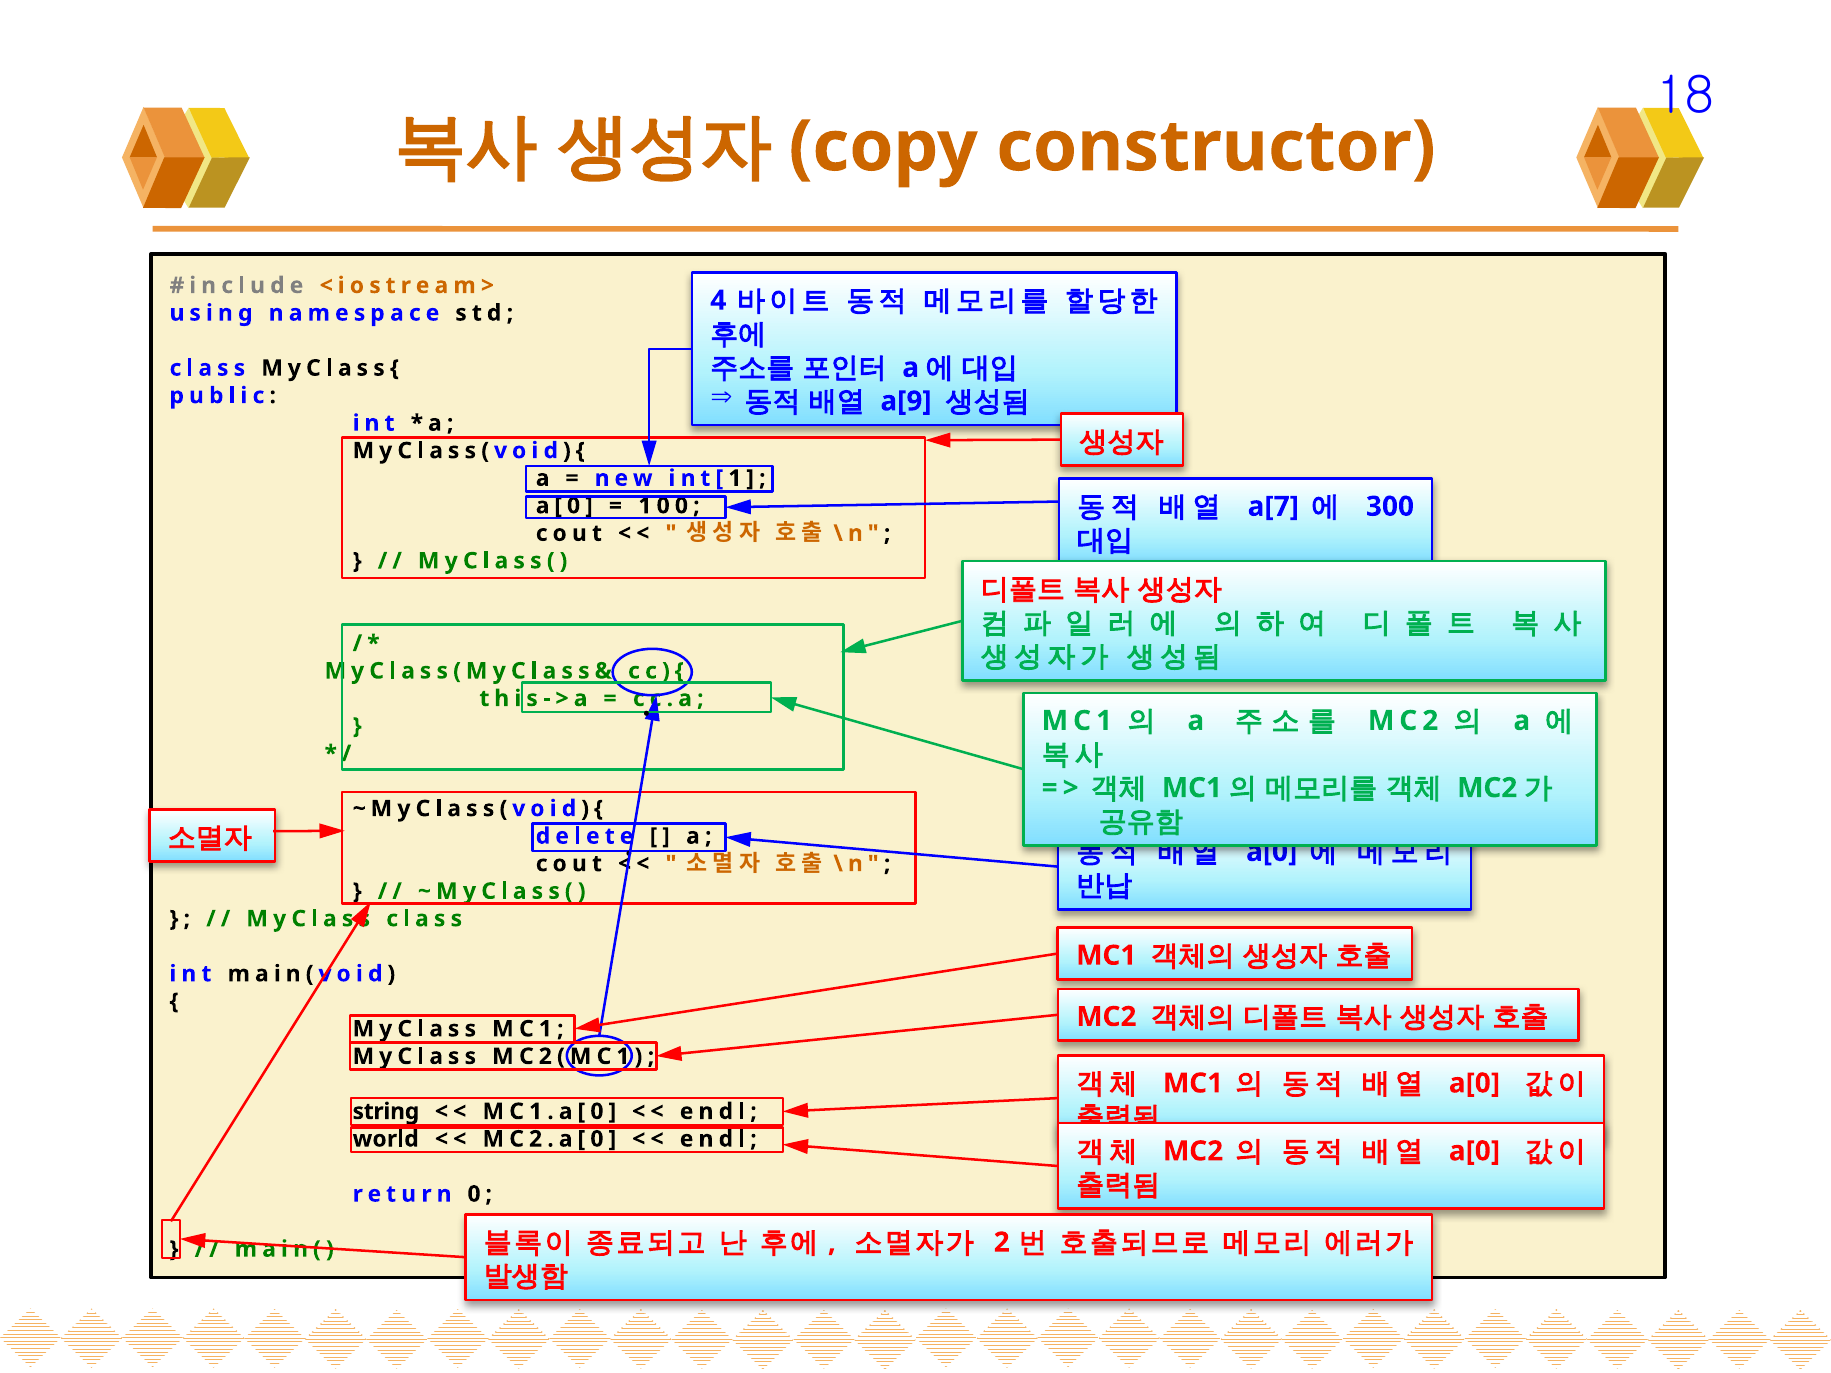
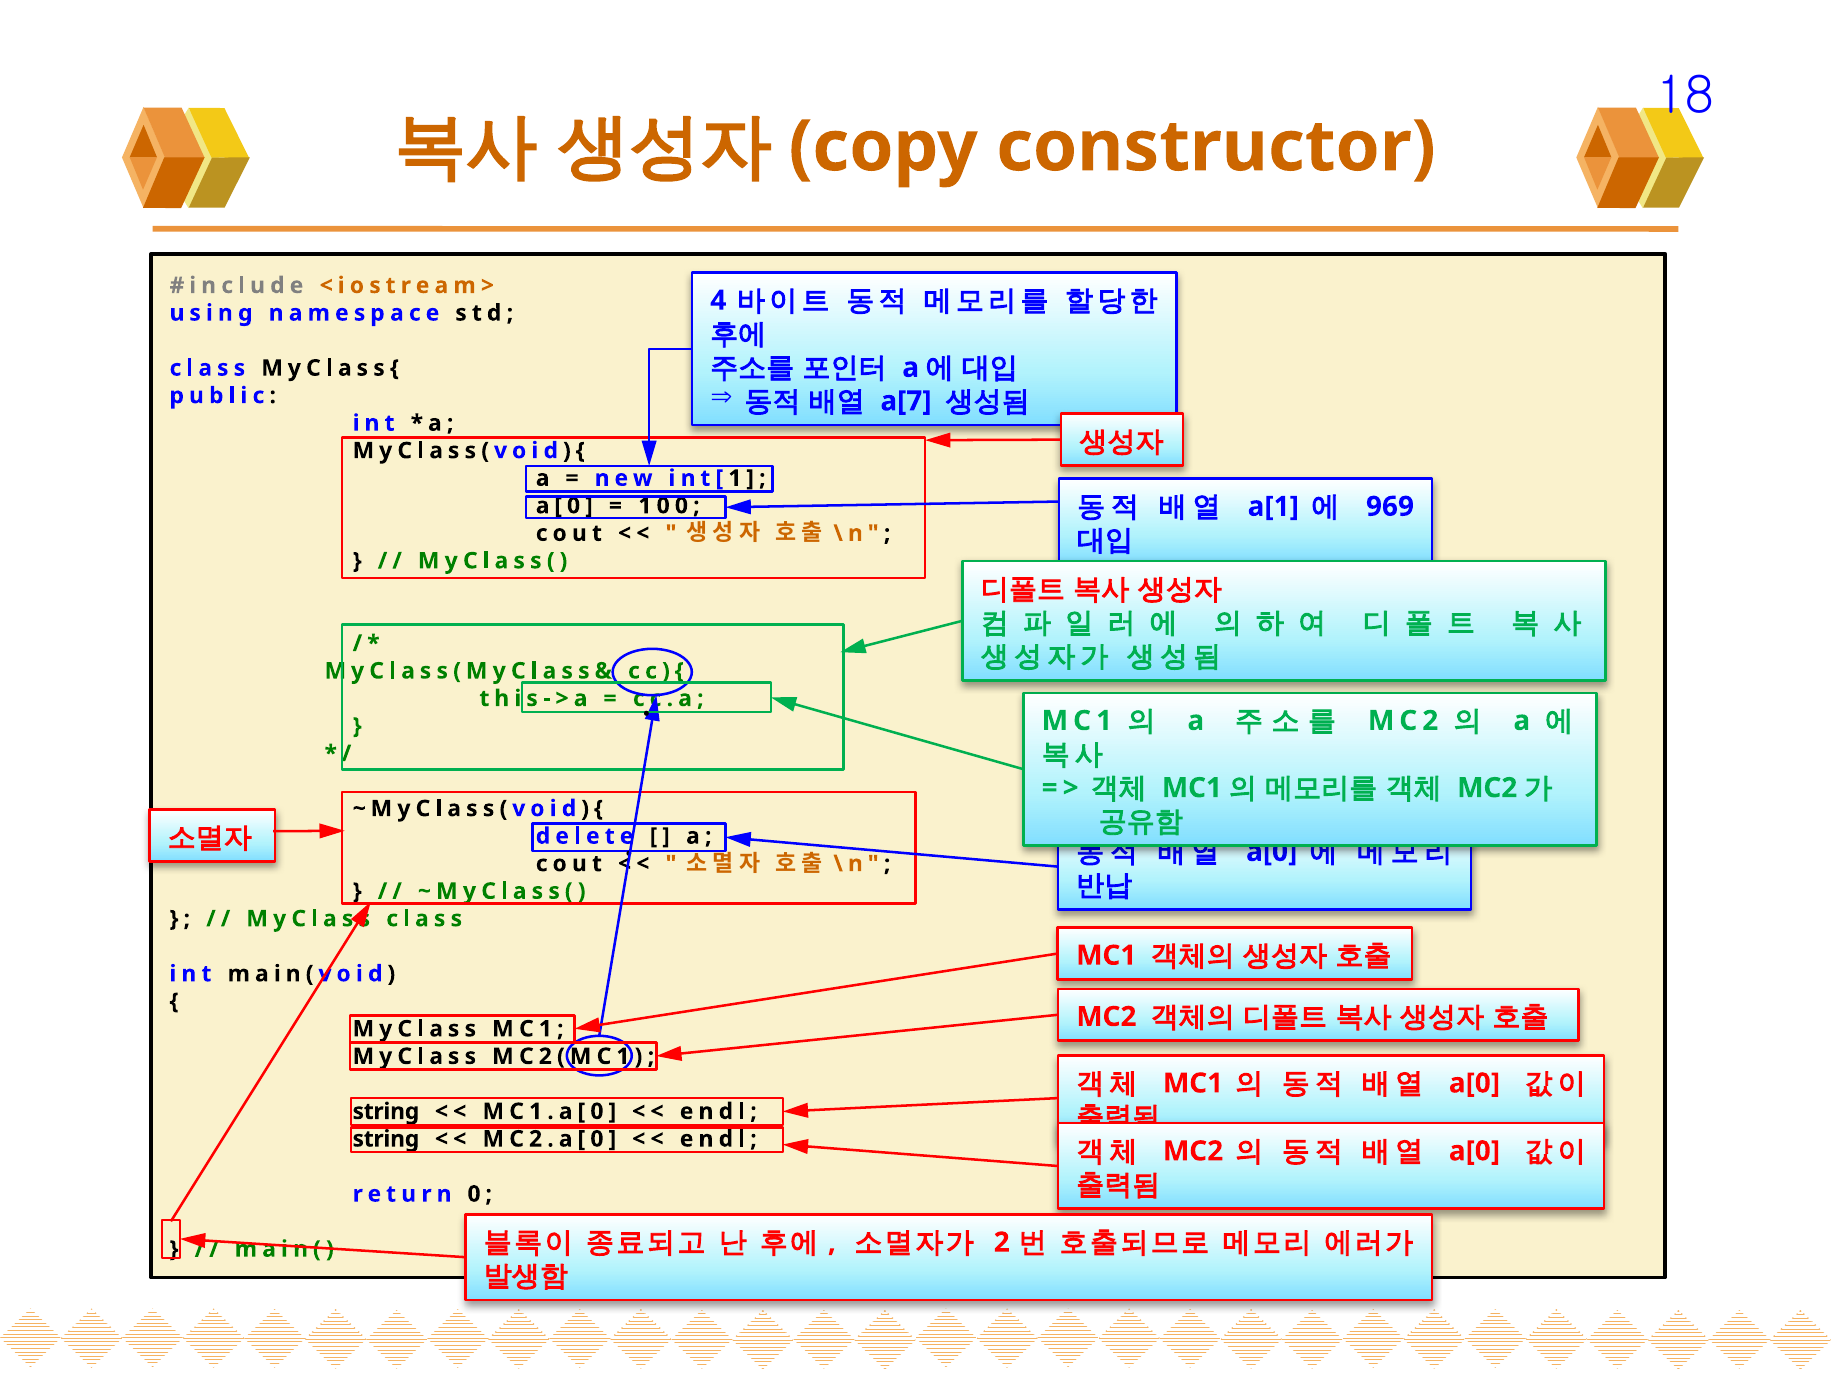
a[9: a[9 -> a[7
a[7: a[7 -> a[1
300: 300 -> 969
world at (386, 1139): world -> string
